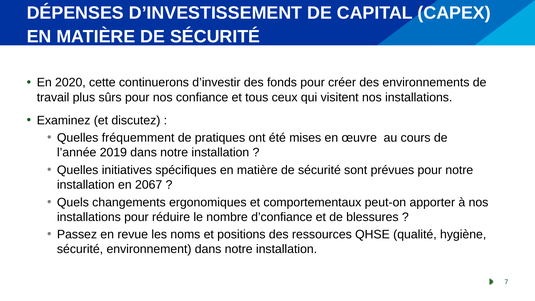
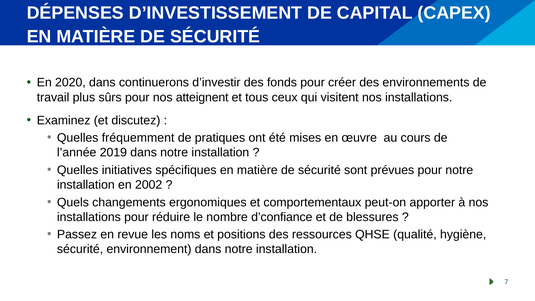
2020 cette: cette -> dans
confiance: confiance -> atteignent
2067: 2067 -> 2002
